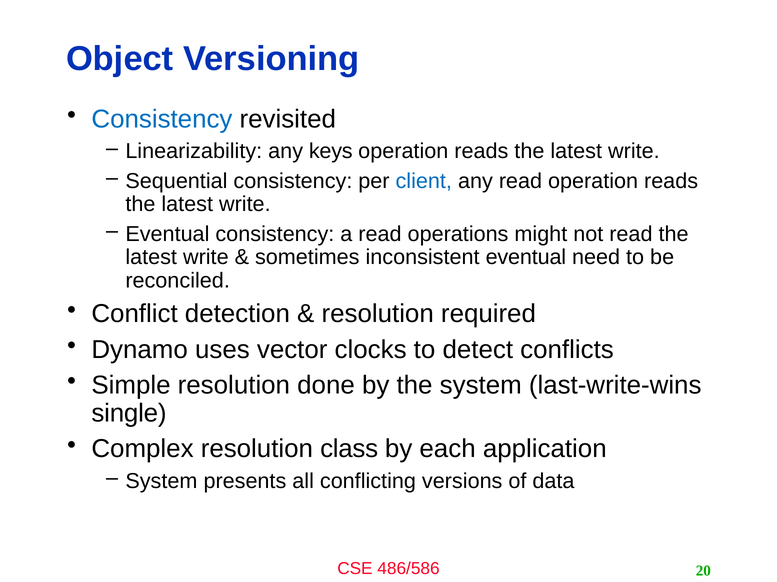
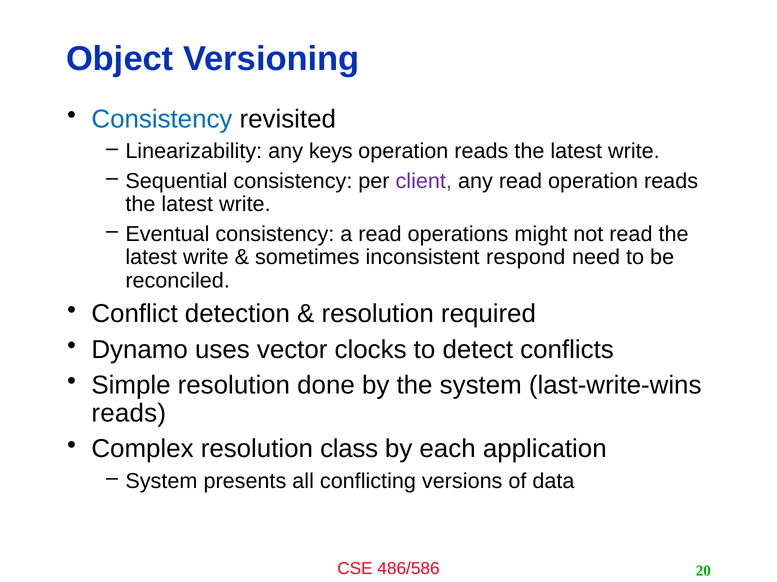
client colour: blue -> purple
inconsistent eventual: eventual -> respond
single at (129, 414): single -> reads
